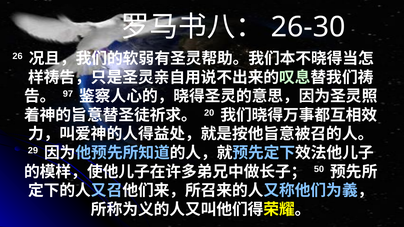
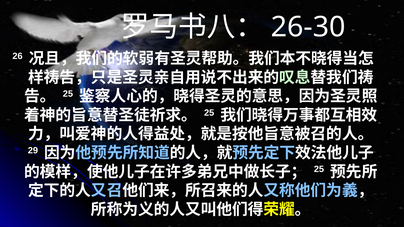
97 at (68, 94): 97 -> 25
20 at (209, 113): 20 -> 25
50 at (319, 169): 50 -> 25
